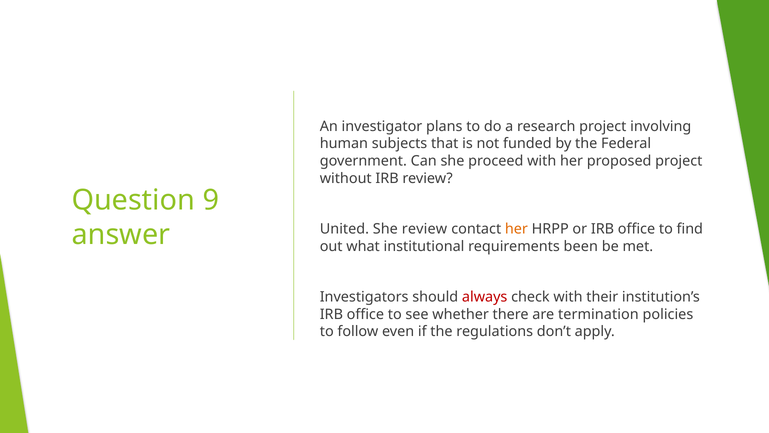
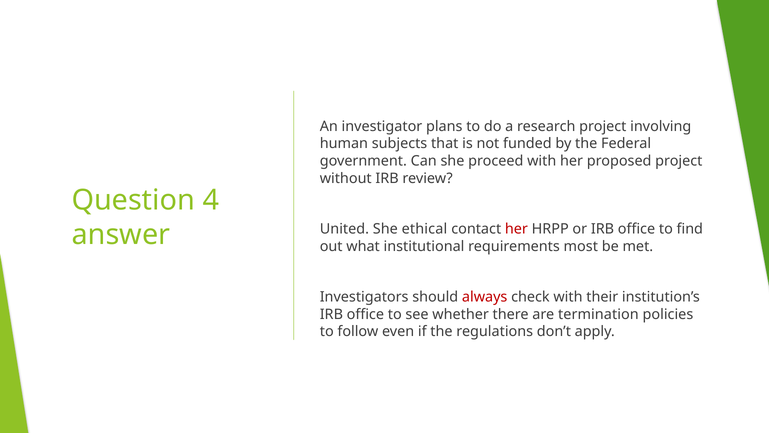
9: 9 -> 4
She review: review -> ethical
her at (516, 229) colour: orange -> red
been: been -> most
